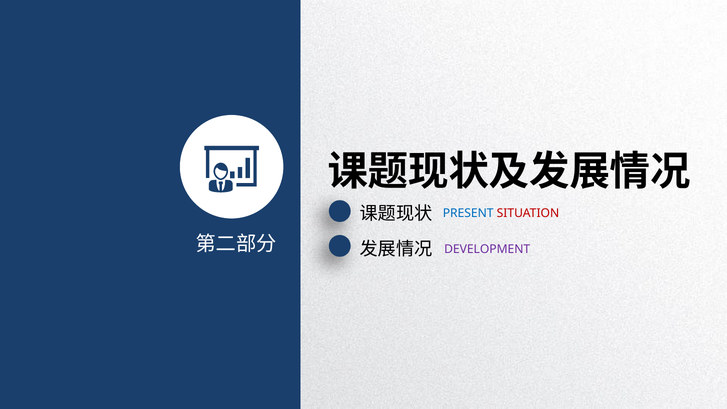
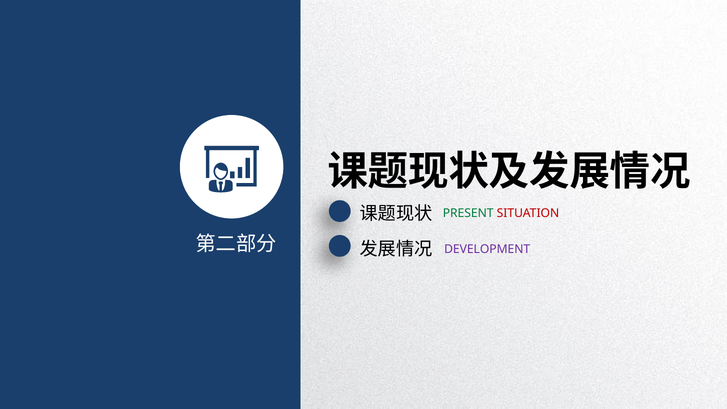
PRESENT colour: blue -> green
